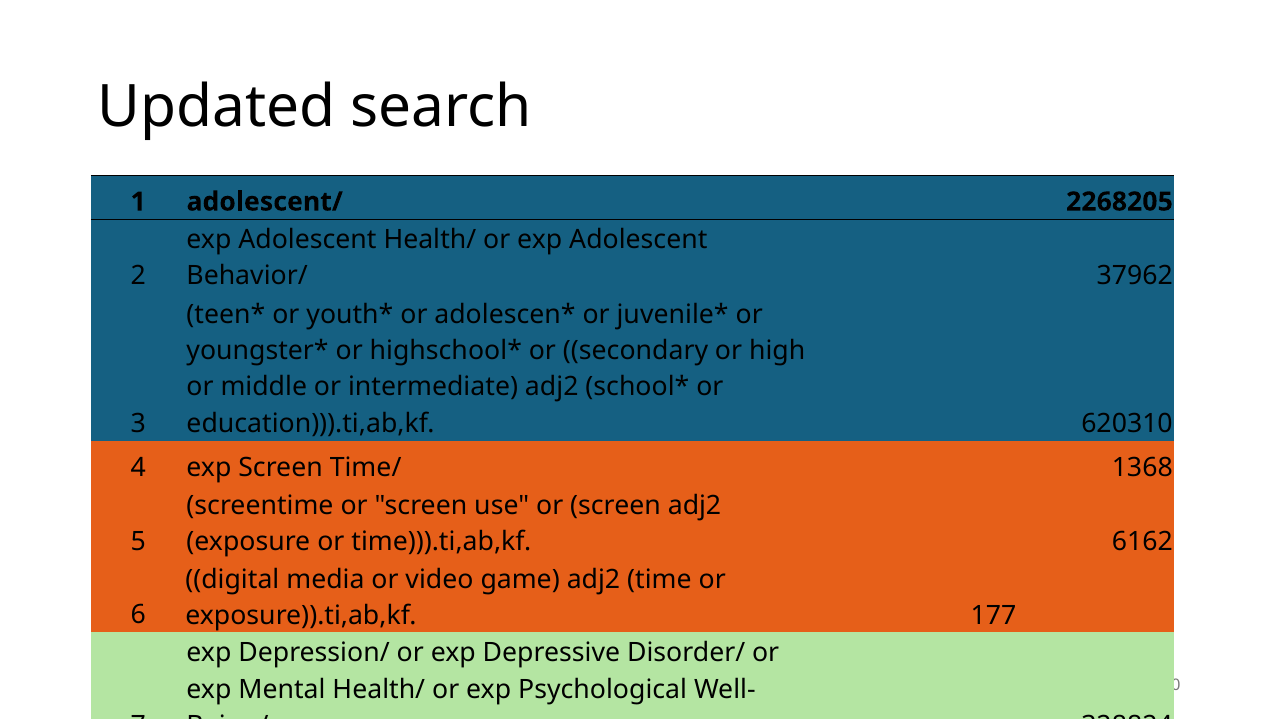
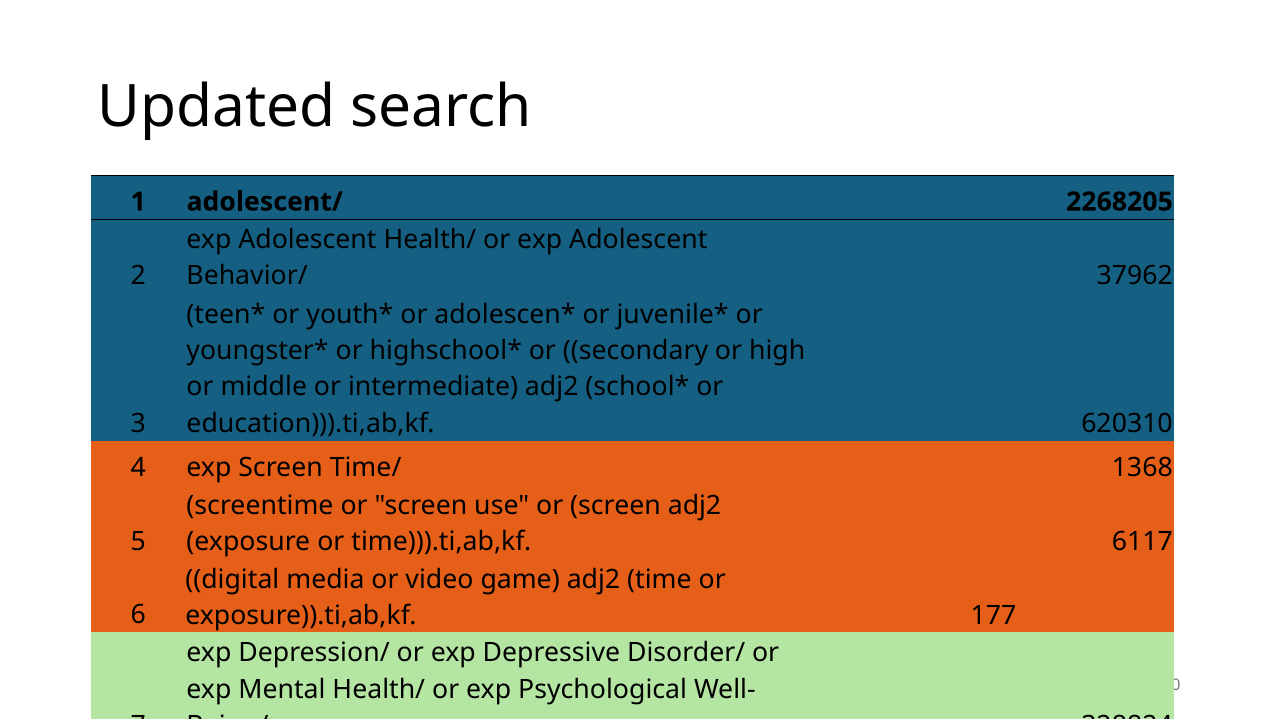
6162: 6162 -> 6117
